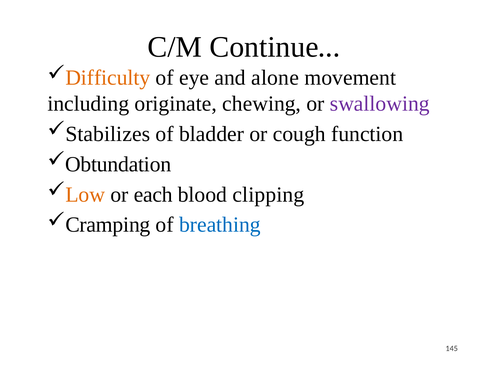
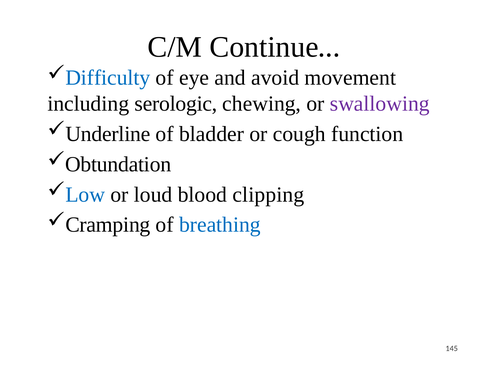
Difficulty colour: orange -> blue
alone: alone -> avoid
originate: originate -> serologic
Stabilizes: Stabilizes -> Underline
Low colour: orange -> blue
each: each -> loud
